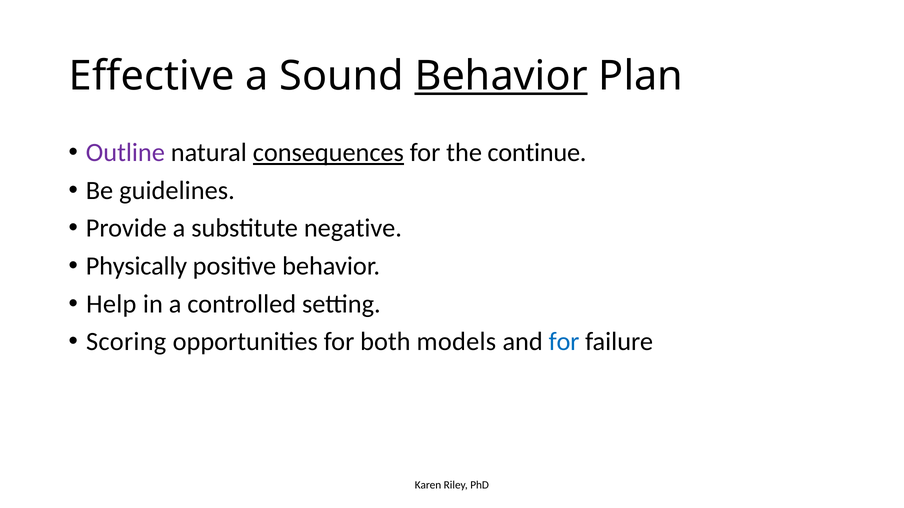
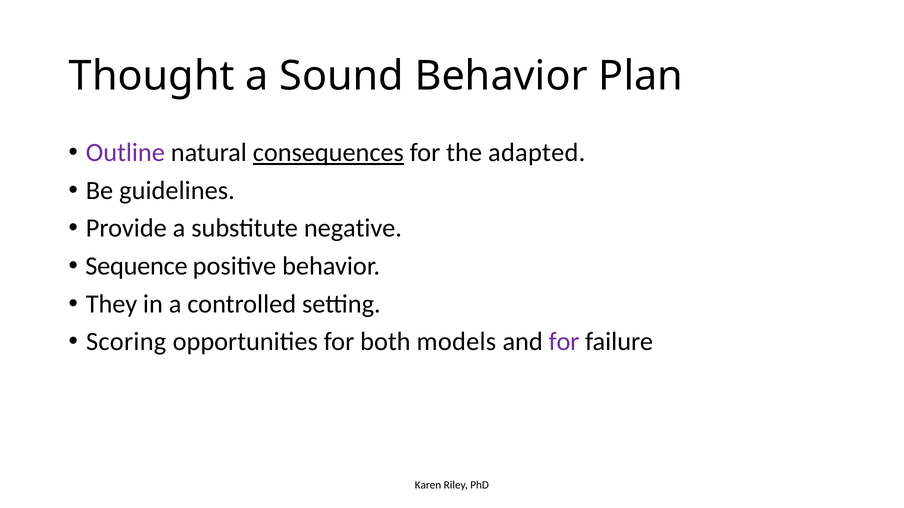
Effective: Effective -> Thought
Behavior at (501, 76) underline: present -> none
continue: continue -> adapted
Physically: Physically -> Sequence
Help: Help -> They
for at (564, 342) colour: blue -> purple
